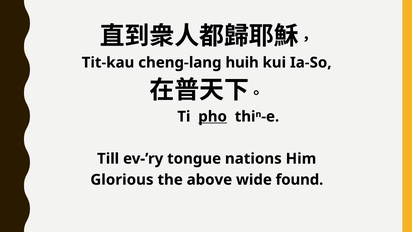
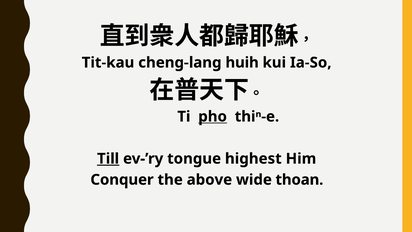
Till underline: none -> present
nations: nations -> highest
Glorious: Glorious -> Conquer
found: found -> thoan
